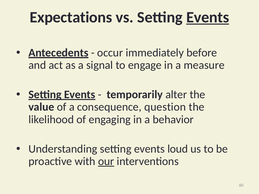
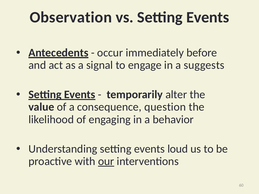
Expectations: Expectations -> Observation
Events at (208, 17) underline: present -> none
measure: measure -> suggests
